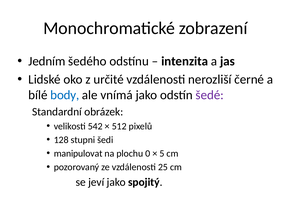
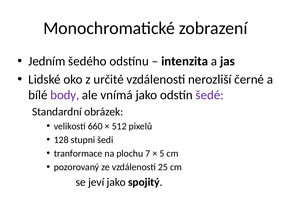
body colour: blue -> purple
542: 542 -> 660
manipulovat: manipulovat -> tranformace
0: 0 -> 7
